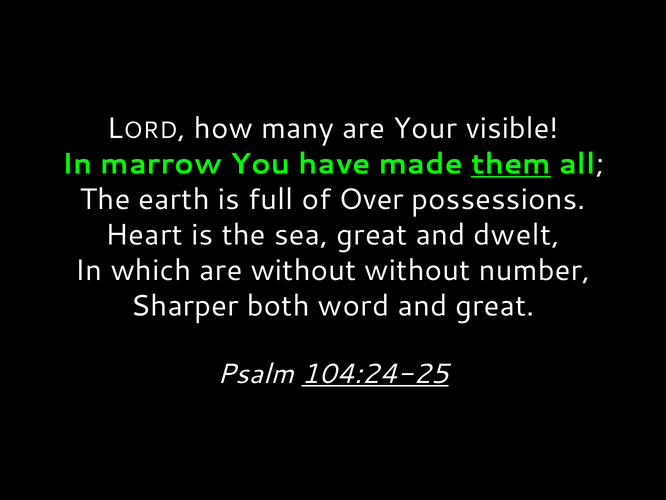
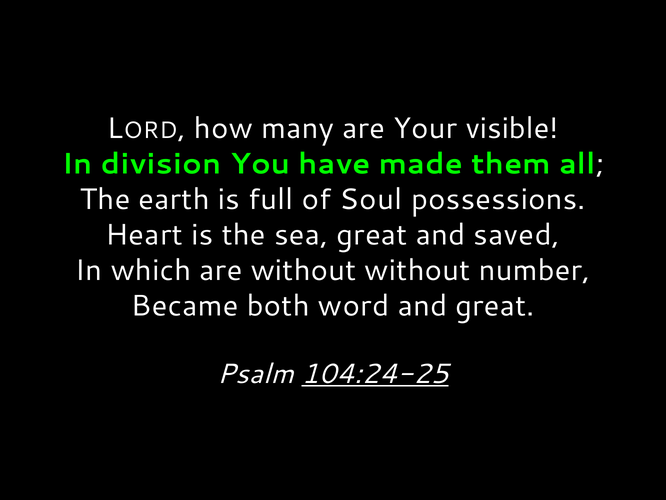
marrow: marrow -> division
them underline: present -> none
Over: Over -> Soul
dwelt: dwelt -> saved
Sharper: Sharper -> Became
